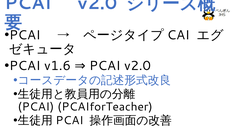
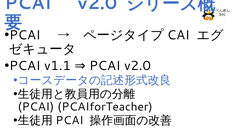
v1.6: v1.6 -> v1.1
